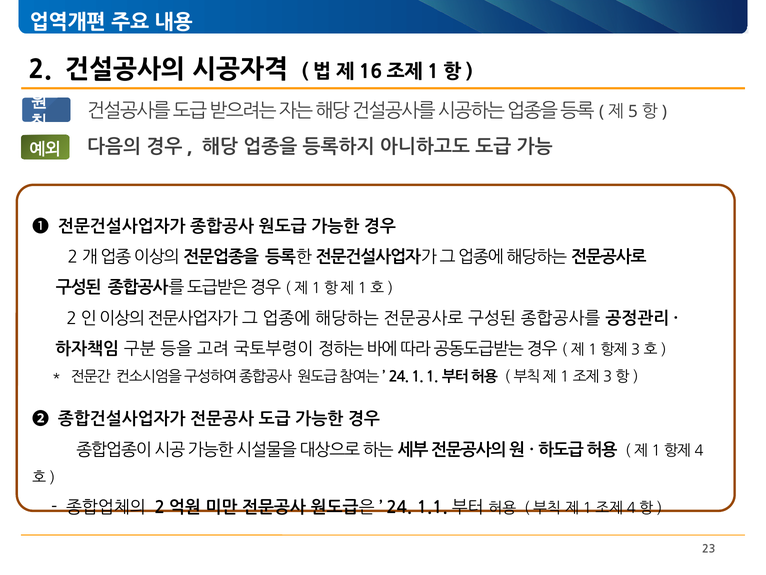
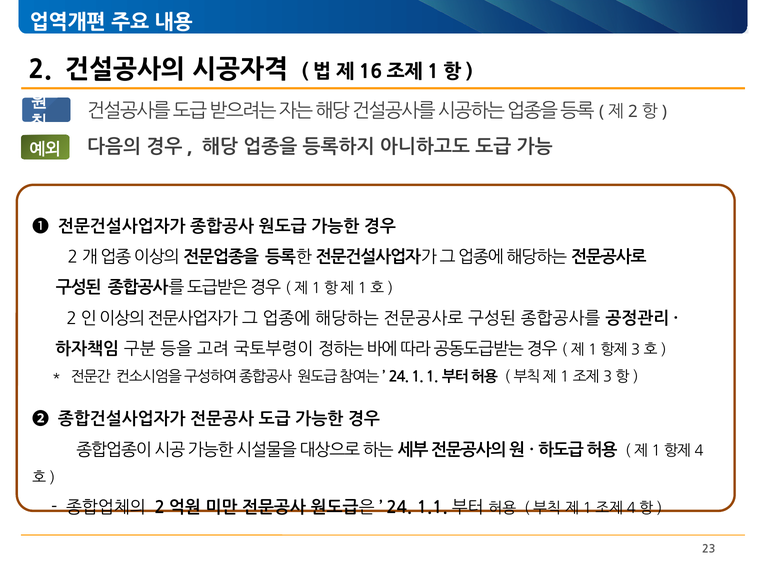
5 at (633, 111): 5 -> 2
